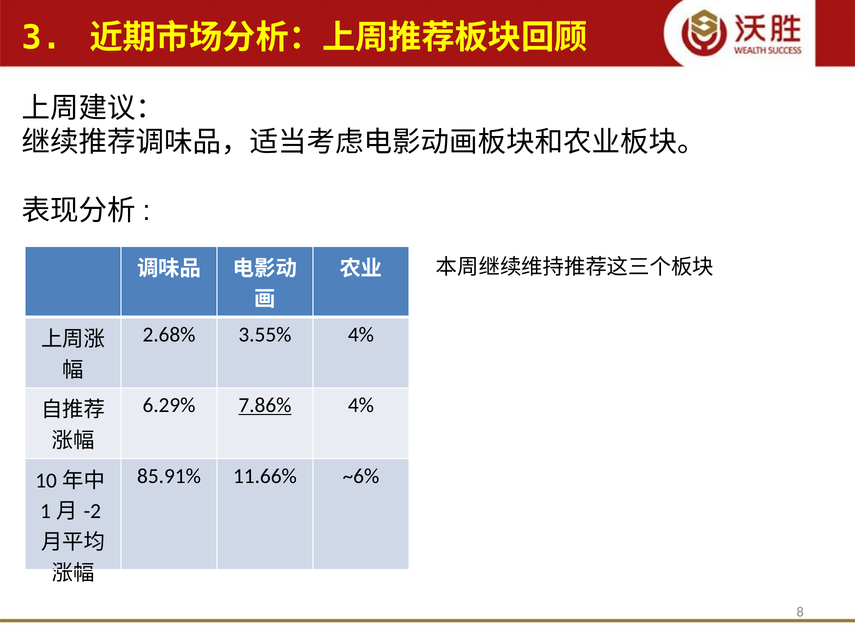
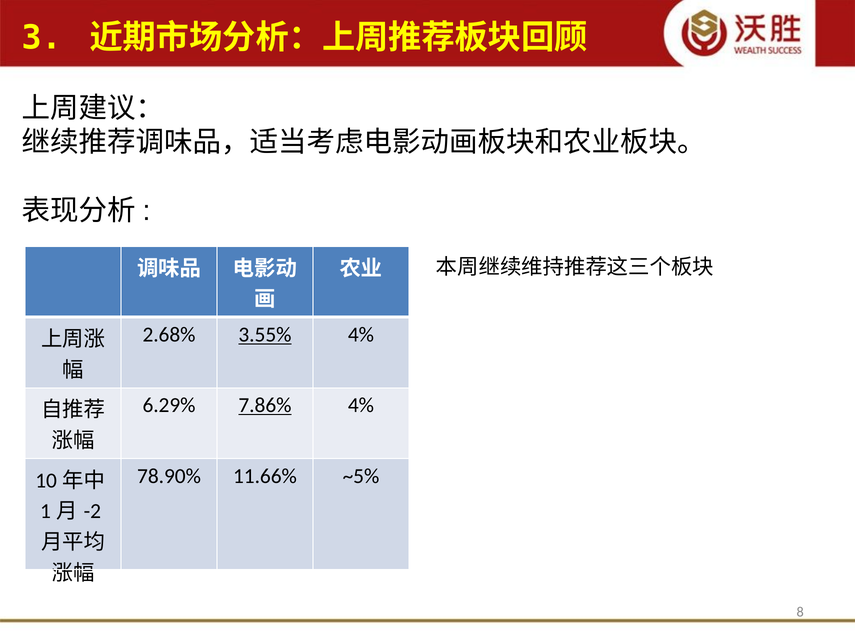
3.55% underline: none -> present
85.91%: 85.91% -> 78.90%
~6%: ~6% -> ~5%
